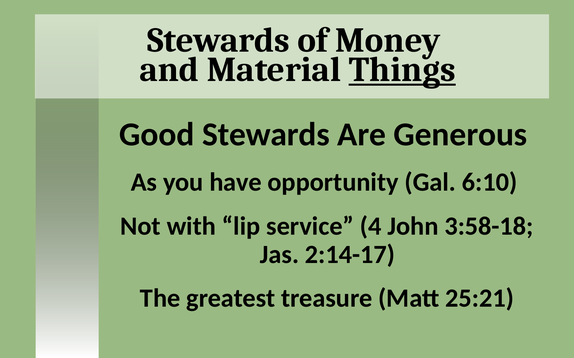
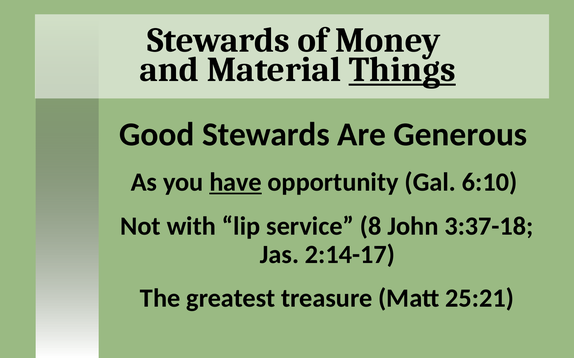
have underline: none -> present
4: 4 -> 8
3:58-18: 3:58-18 -> 3:37-18
